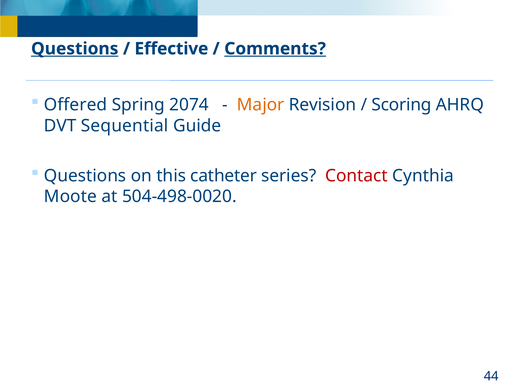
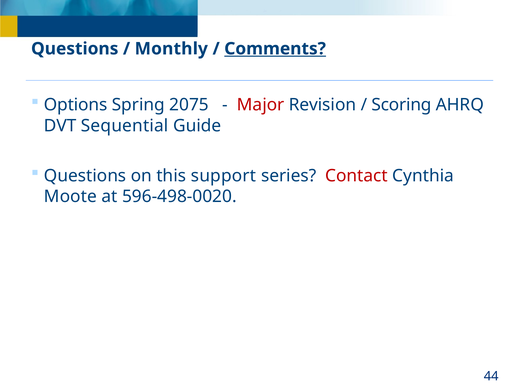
Questions at (75, 49) underline: present -> none
Effective: Effective -> Monthly
Offered: Offered -> Options
2074: 2074 -> 2075
Major colour: orange -> red
catheter: catheter -> support
504-498-0020: 504-498-0020 -> 596-498-0020
